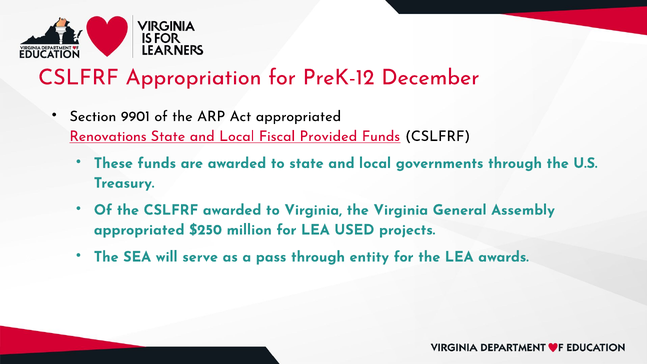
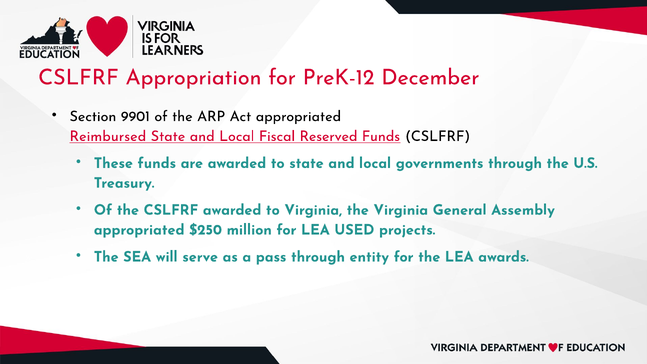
Renovations: Renovations -> Reimbursed
Provided: Provided -> Reserved
